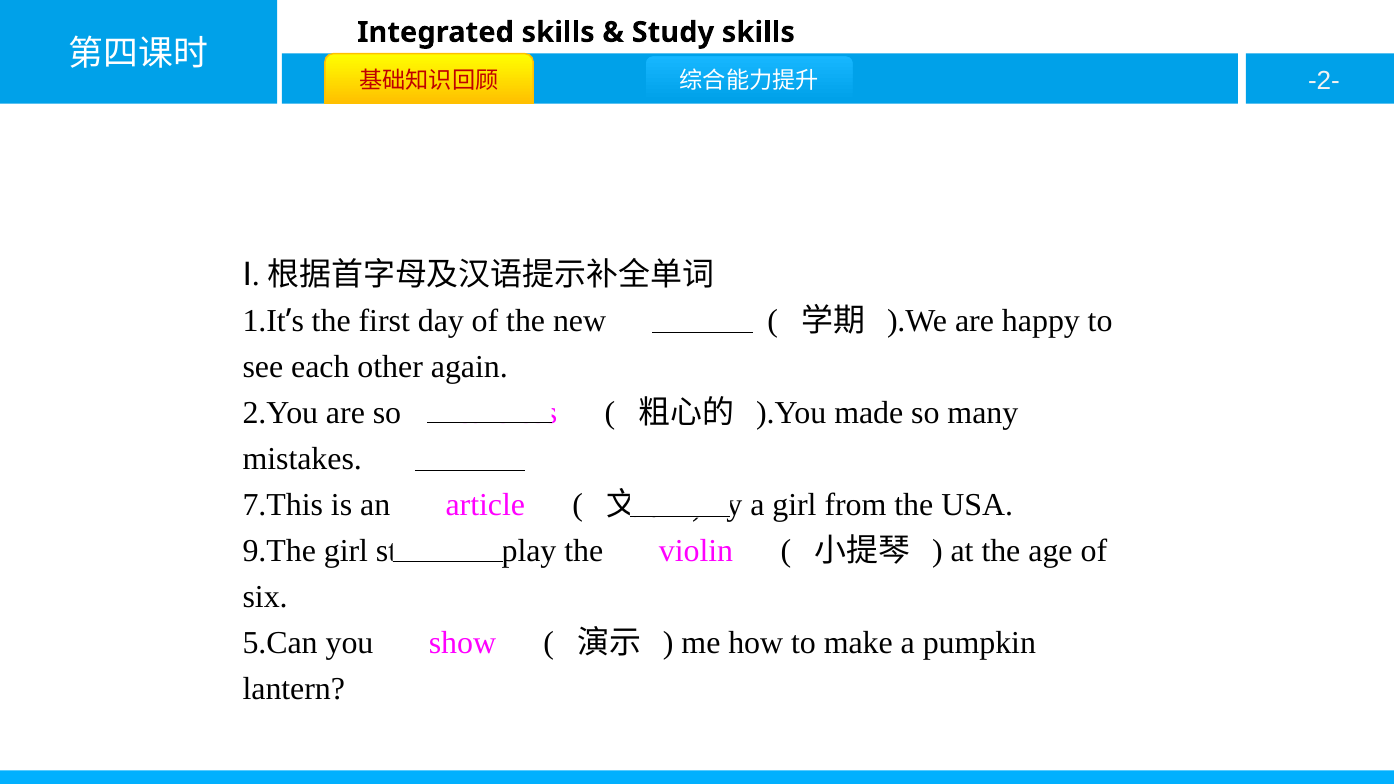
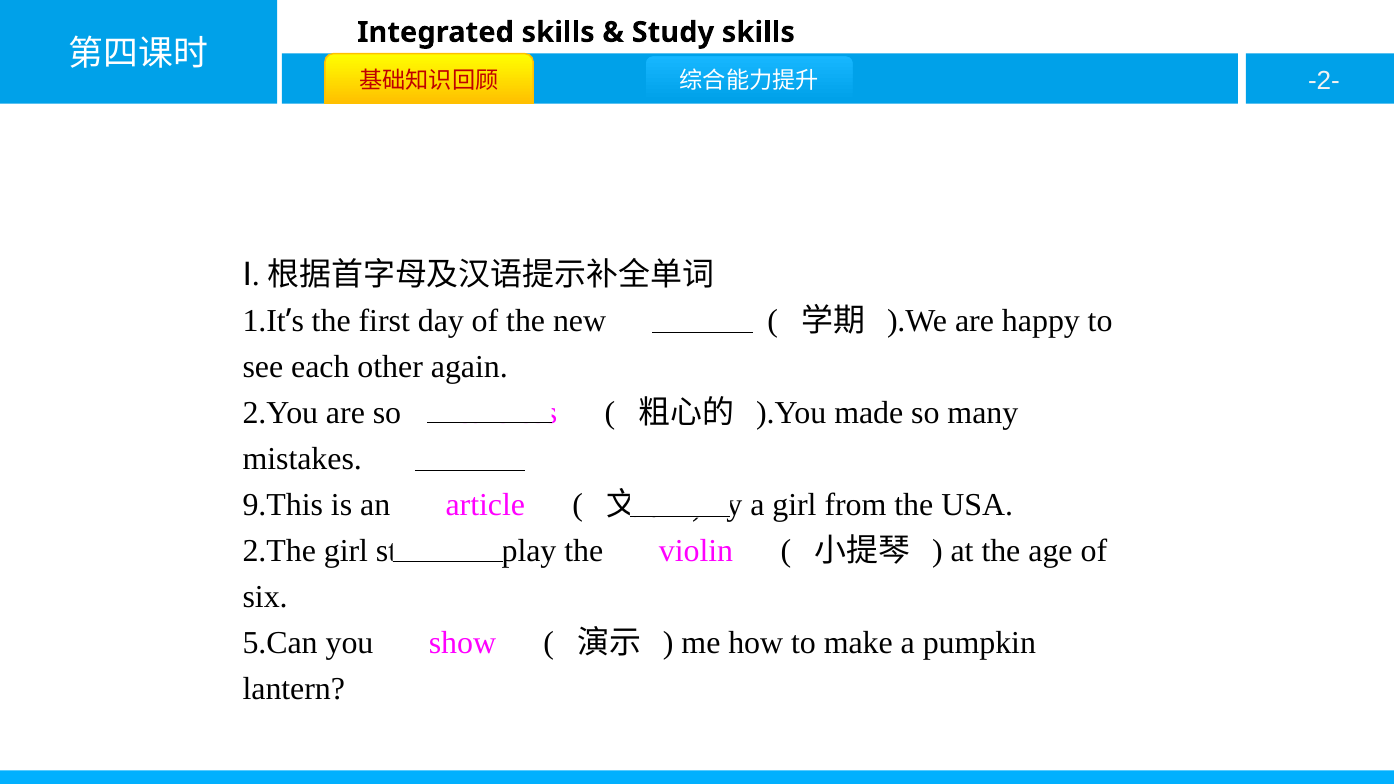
7.This: 7.This -> 9.This
9.The: 9.The -> 2.The
